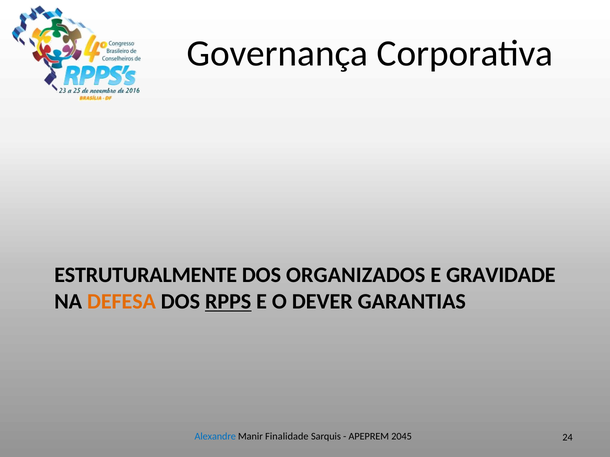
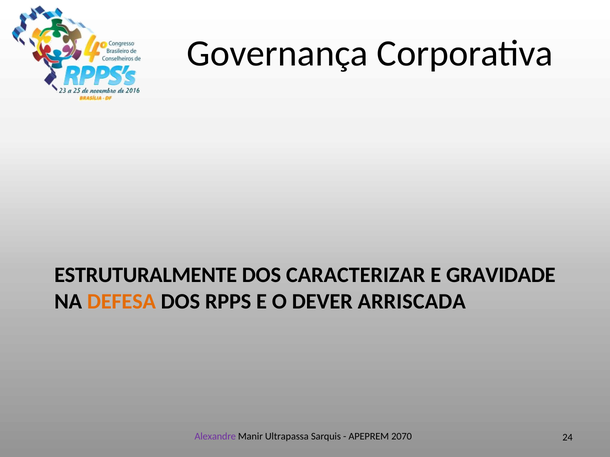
ORGANIZADOS: ORGANIZADOS -> CARACTERIZAR
RPPS underline: present -> none
GARANTIAS: GARANTIAS -> ARRISCADA
Alexandre colour: blue -> purple
Finalidade: Finalidade -> Ultrapassa
2045: 2045 -> 2070
